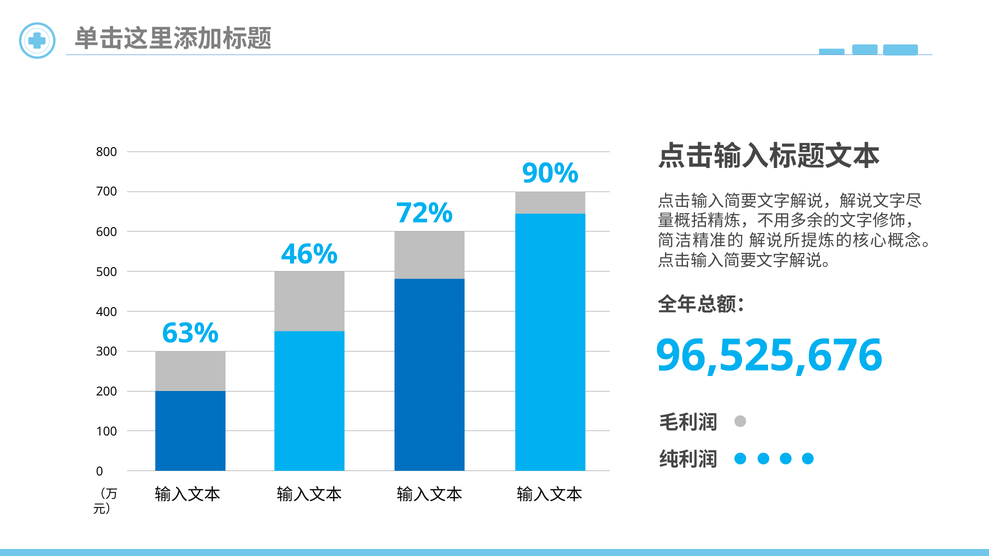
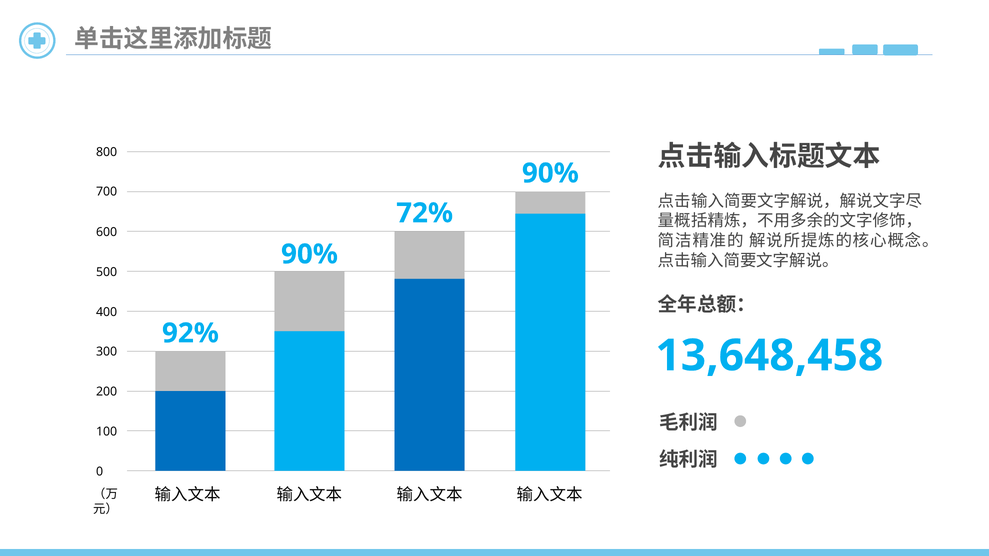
46% at (309, 254): 46% -> 90%
63%: 63% -> 92%
96,525,676: 96,525,676 -> 13,648,458
